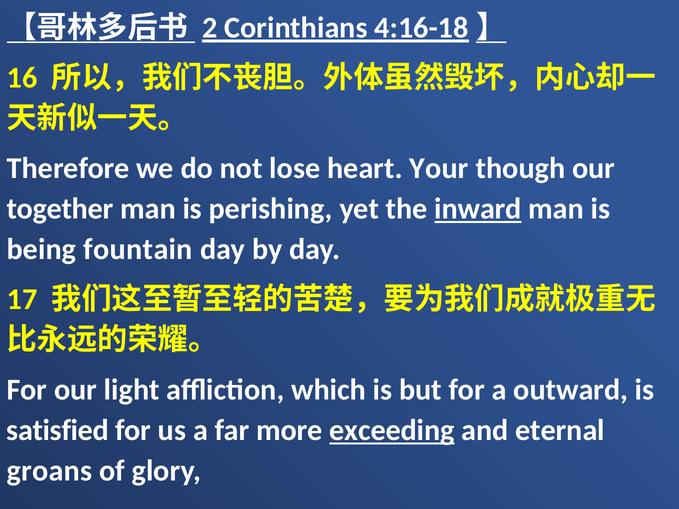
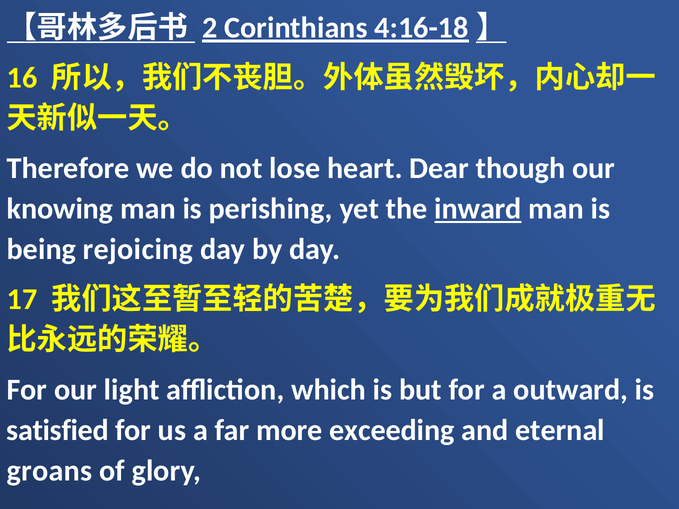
Your: Your -> Dear
together: together -> knowing
fountain: fountain -> rejoicing
exceeding underline: present -> none
